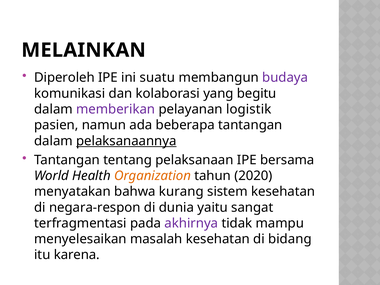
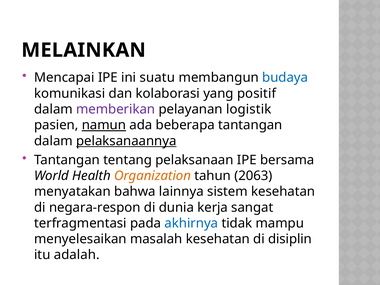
Diperoleh: Diperoleh -> Mencapai
budaya colour: purple -> blue
begitu: begitu -> positif
namun underline: none -> present
2020: 2020 -> 2063
kurang: kurang -> lainnya
yaitu: yaitu -> kerja
akhirnya colour: purple -> blue
bidang: bidang -> disiplin
karena: karena -> adalah
